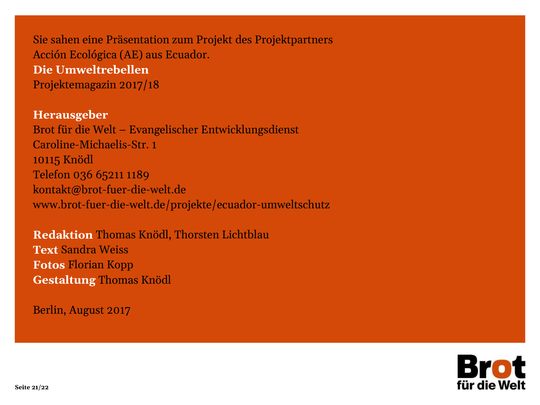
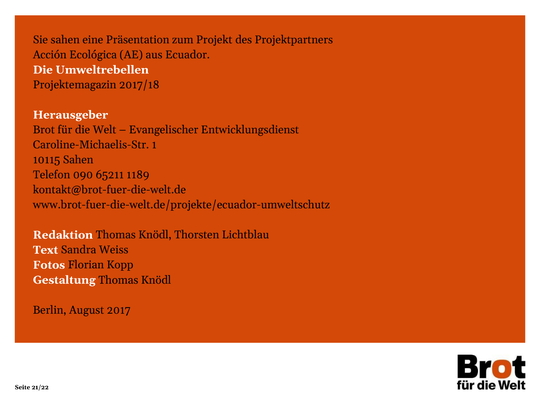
10115 Knödl: Knödl -> Sahen
036: 036 -> 090
